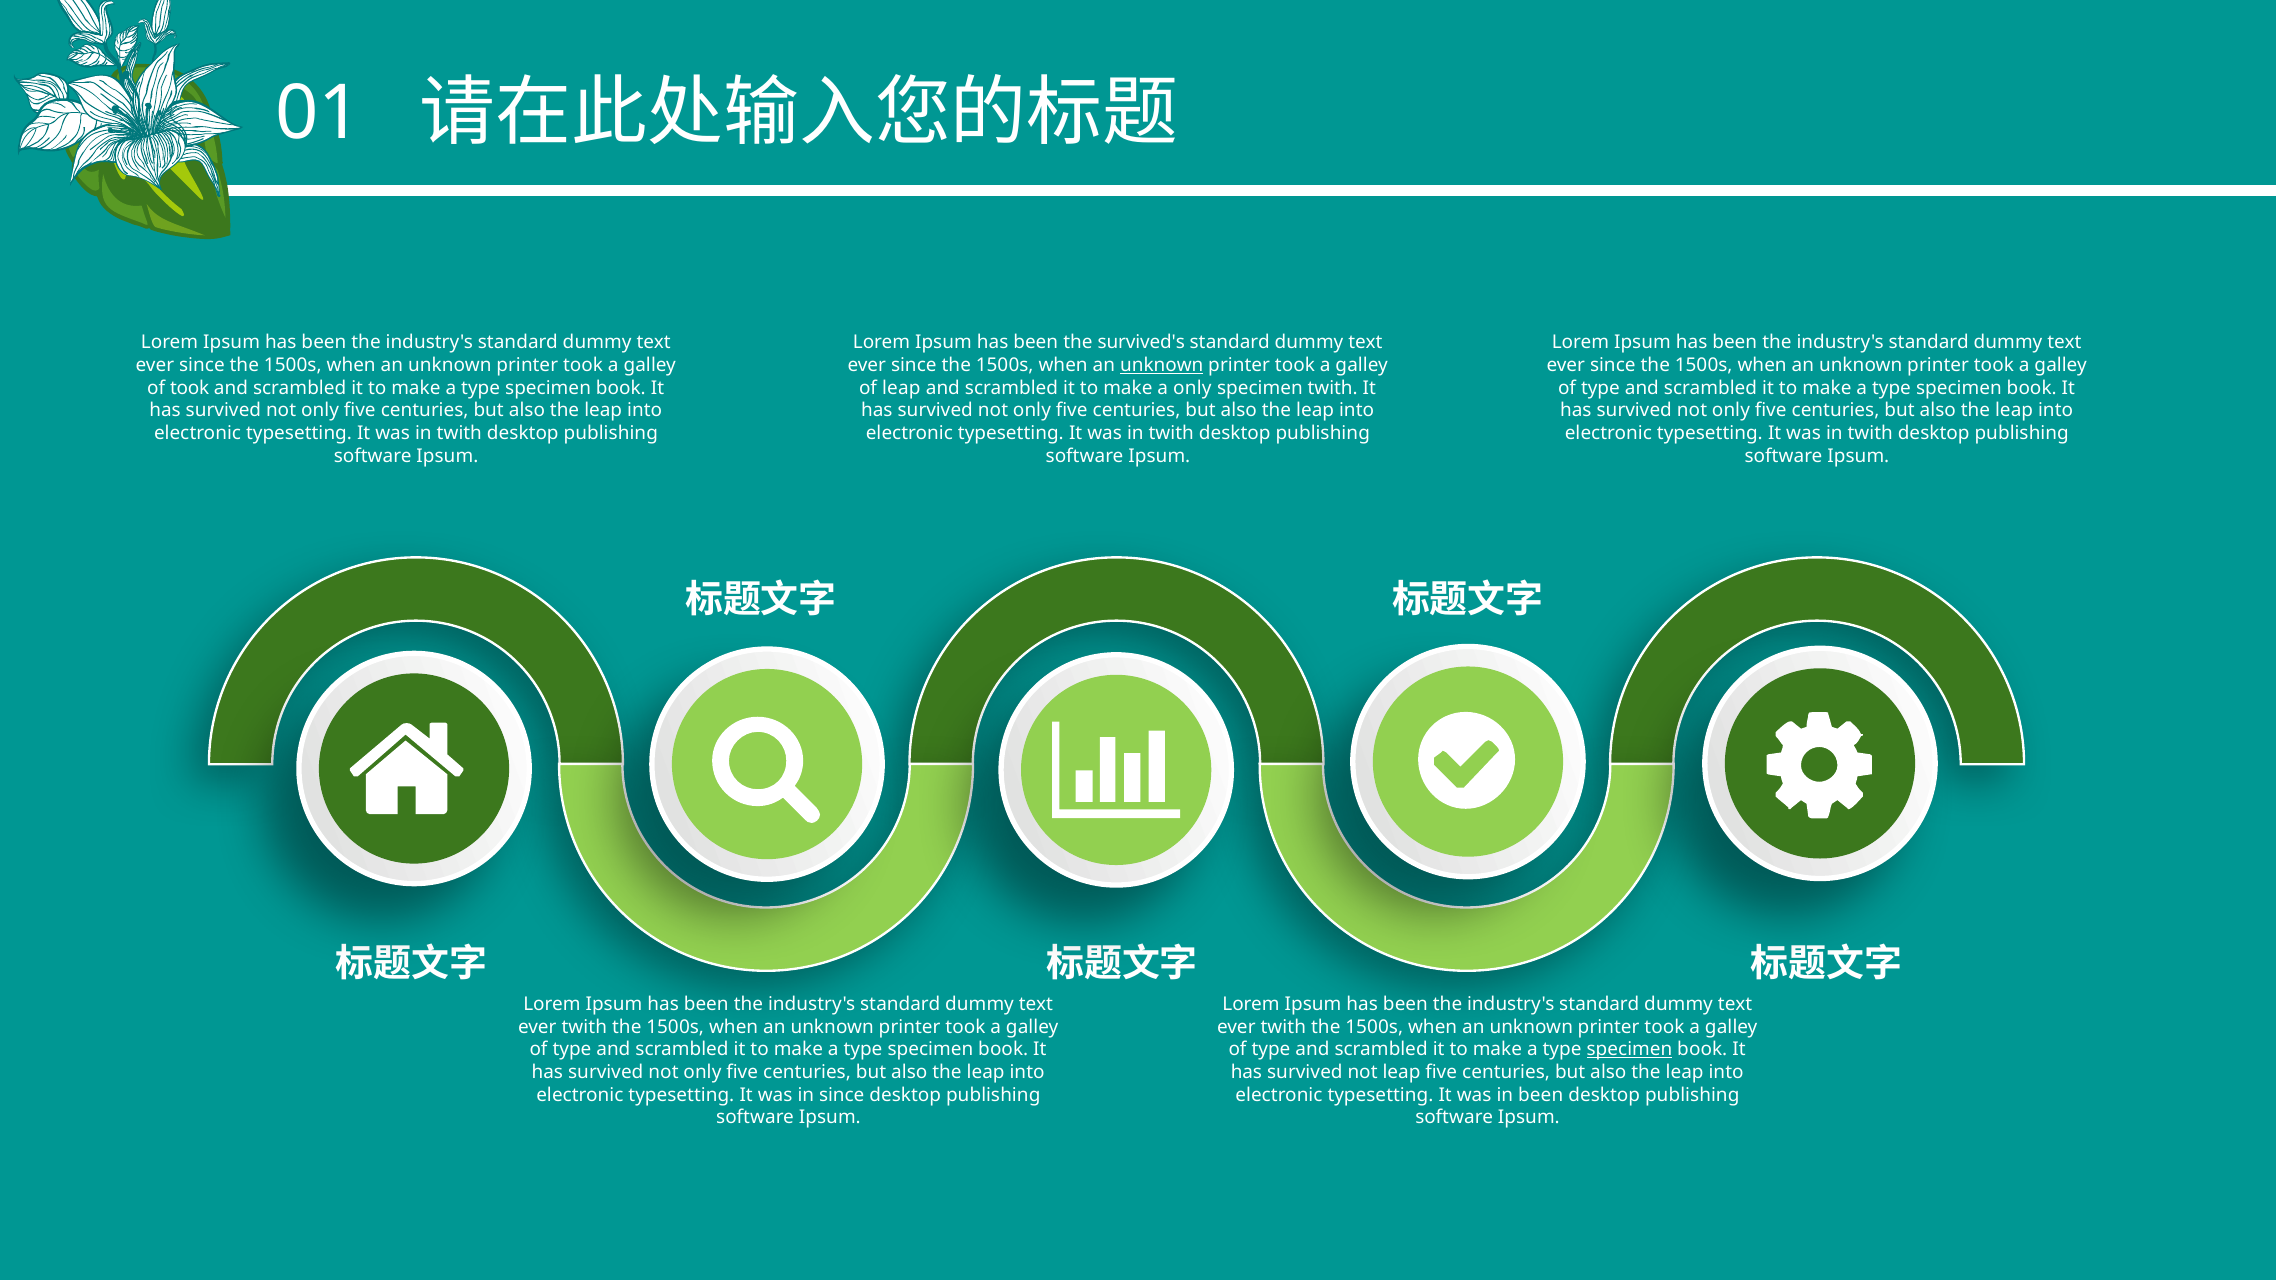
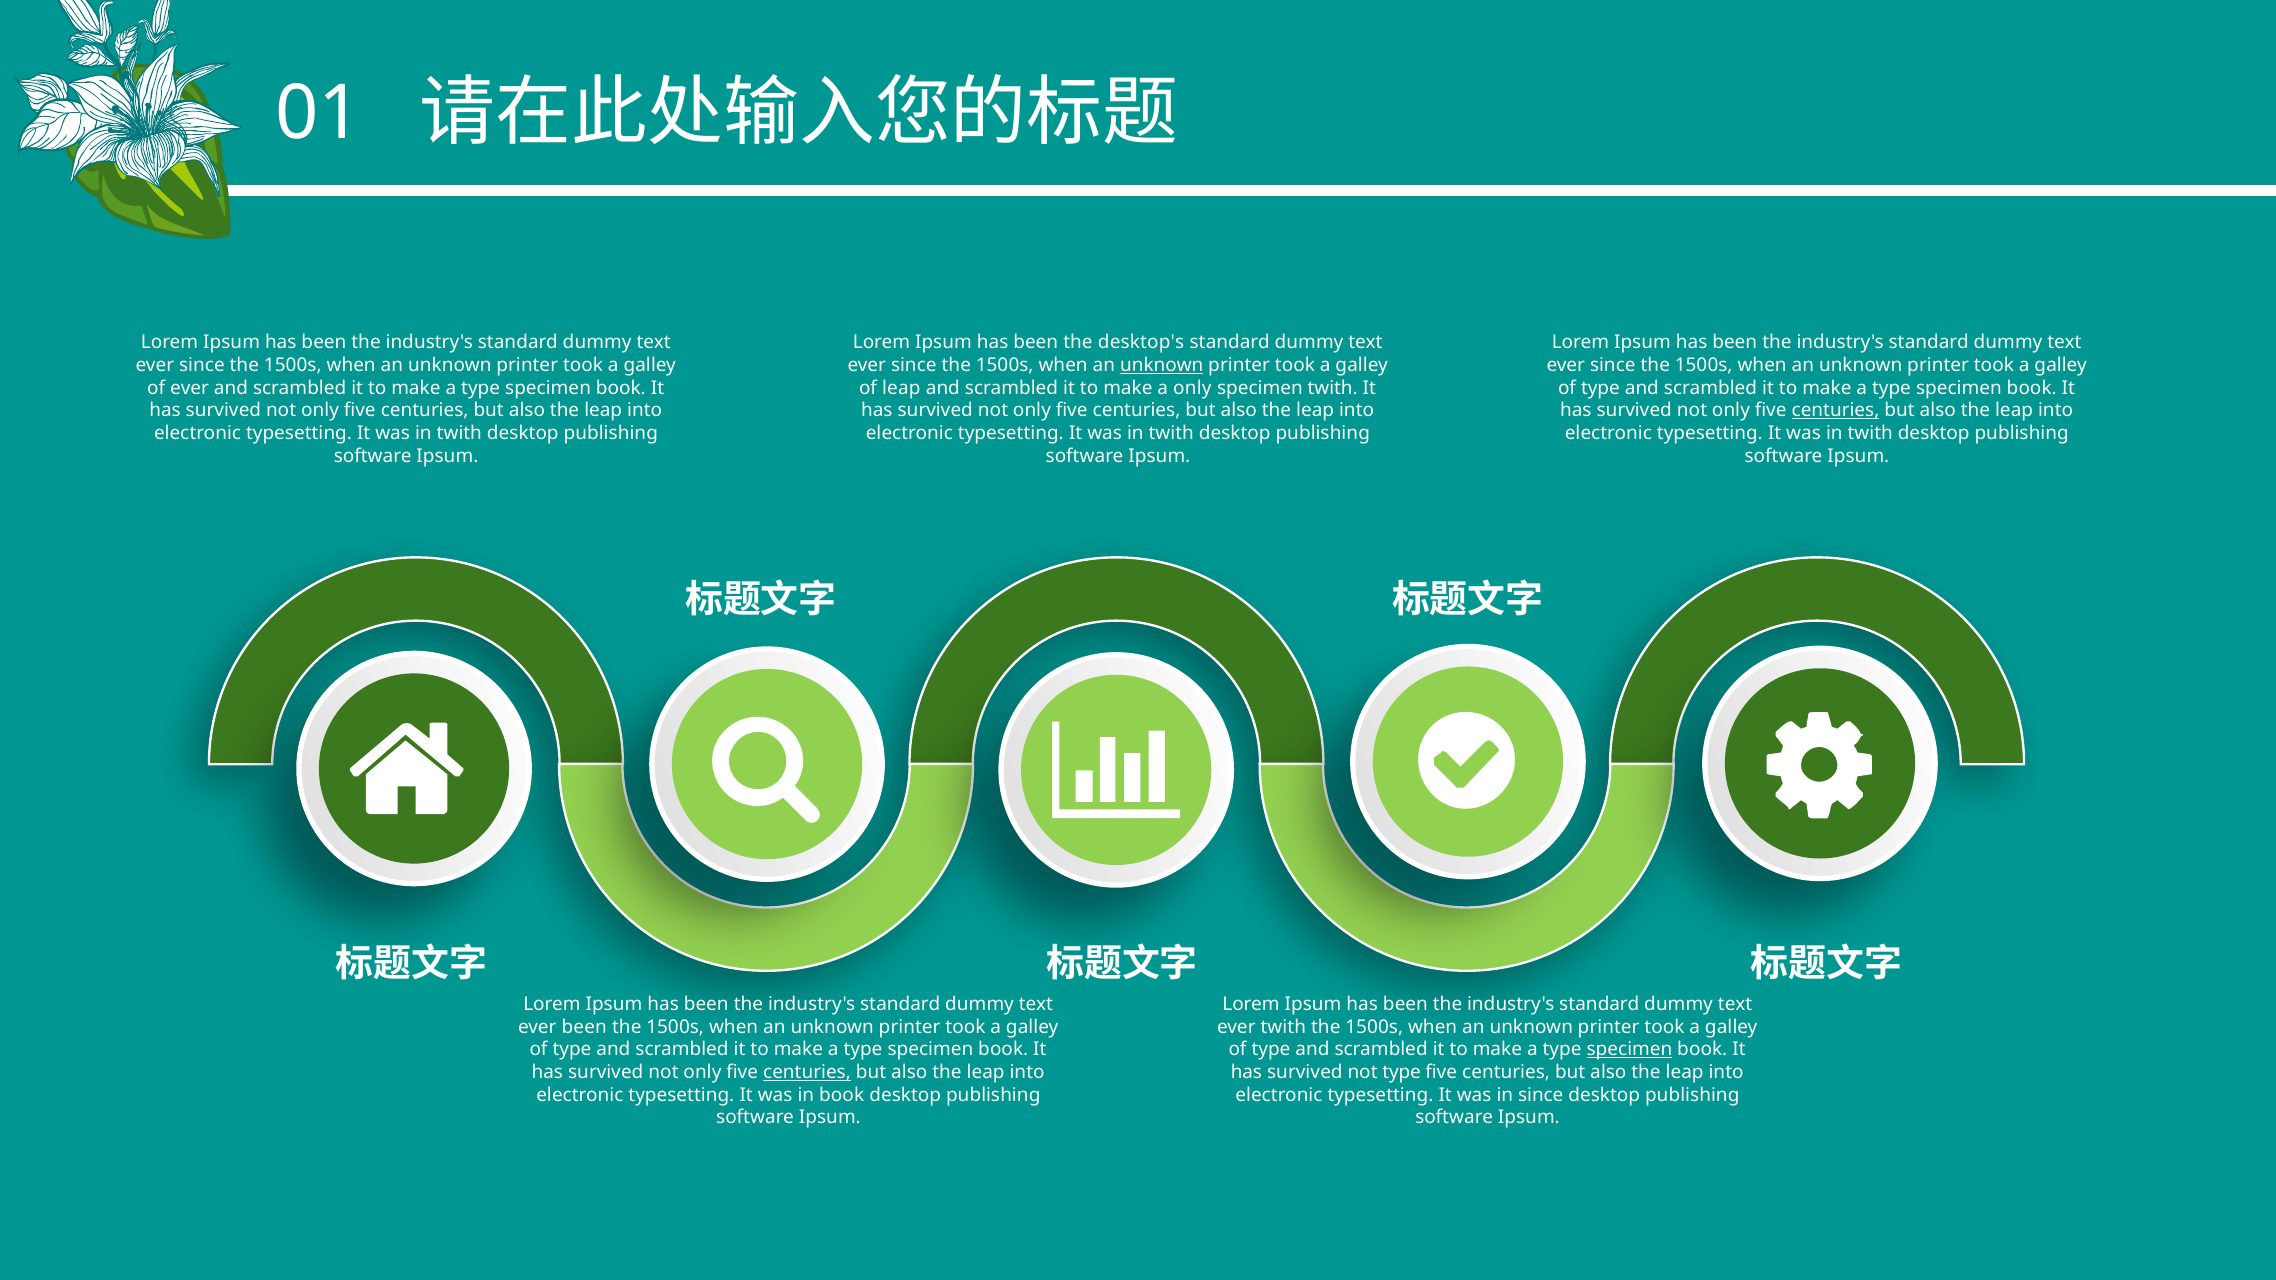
survived's: survived's -> desktop's
of took: took -> ever
centuries at (1836, 411) underline: none -> present
twith at (584, 1027): twith -> been
centuries at (807, 1073) underline: none -> present
not leap: leap -> type
in since: since -> book
in been: been -> since
